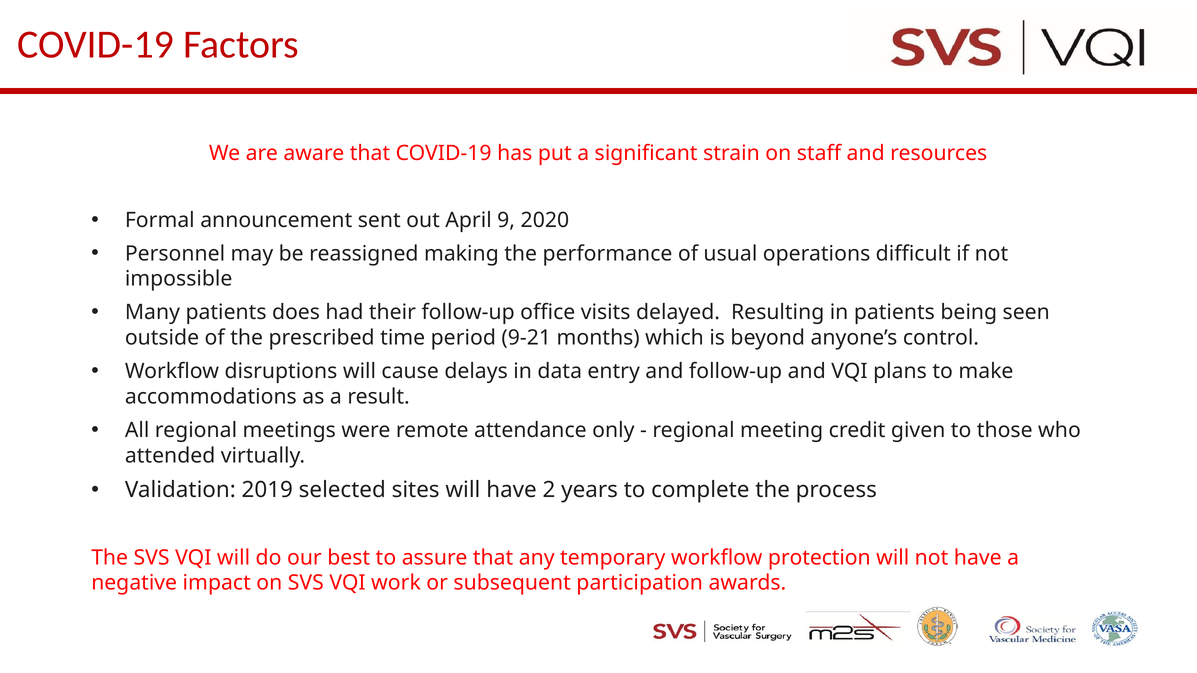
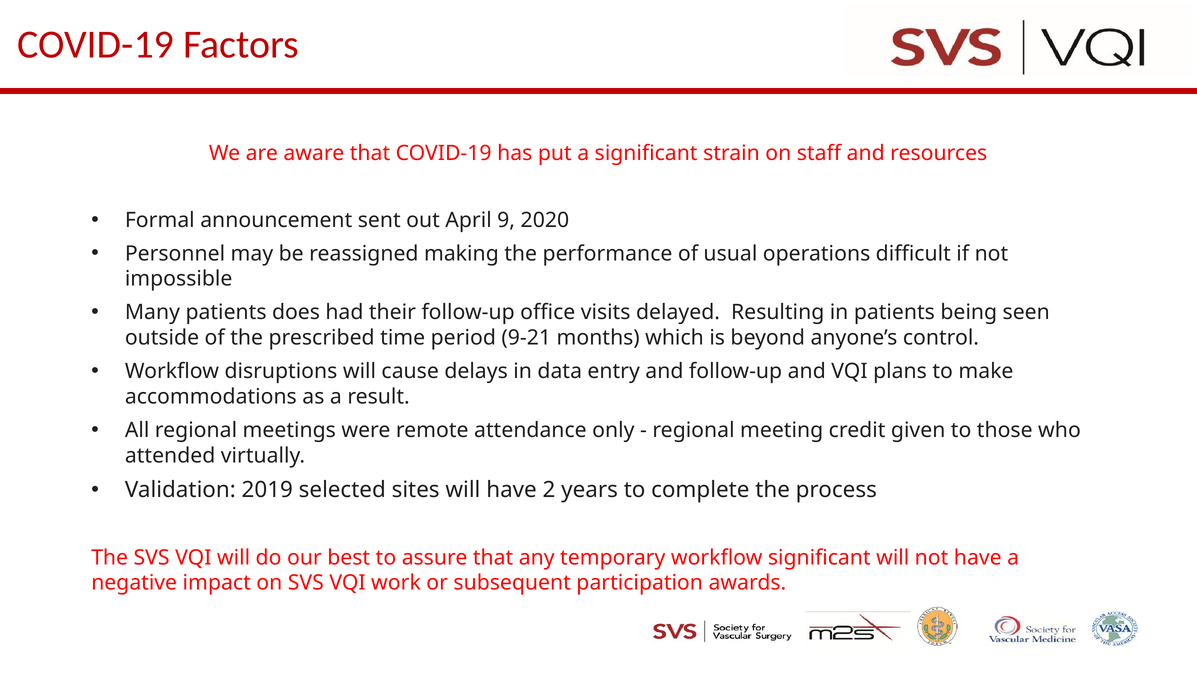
workflow protection: protection -> significant
